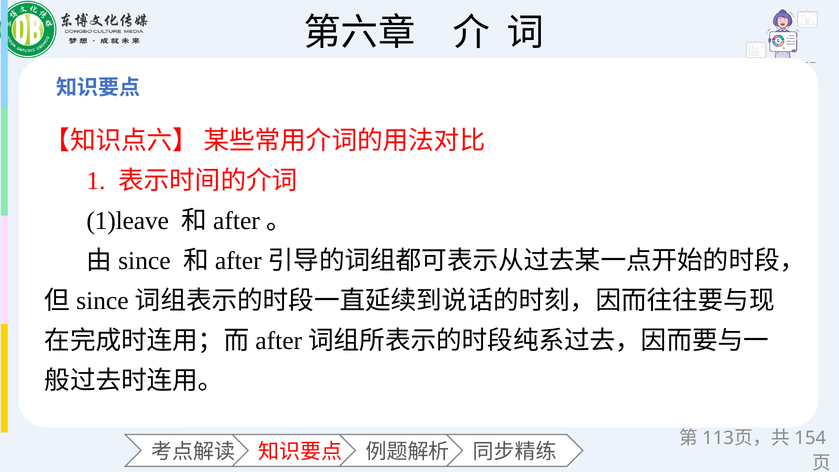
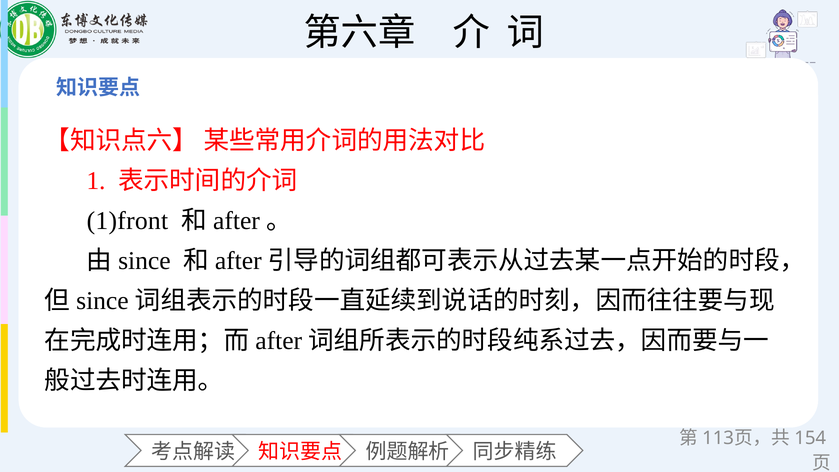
1)leave: 1)leave -> 1)front
